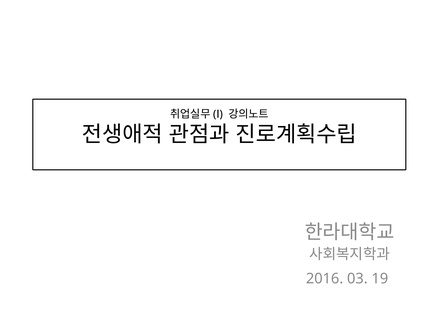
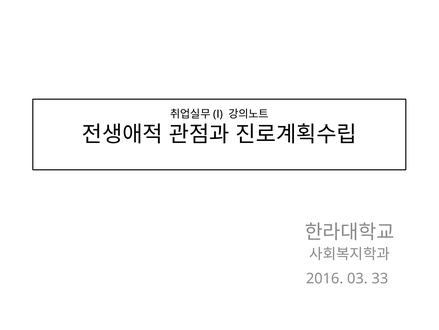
19: 19 -> 33
